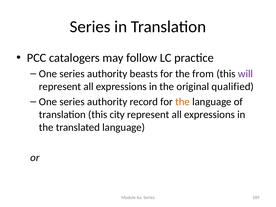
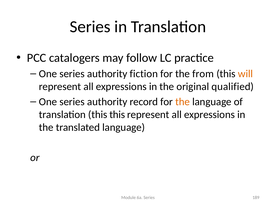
beasts: beasts -> fiction
will colour: purple -> orange
this city: city -> this
